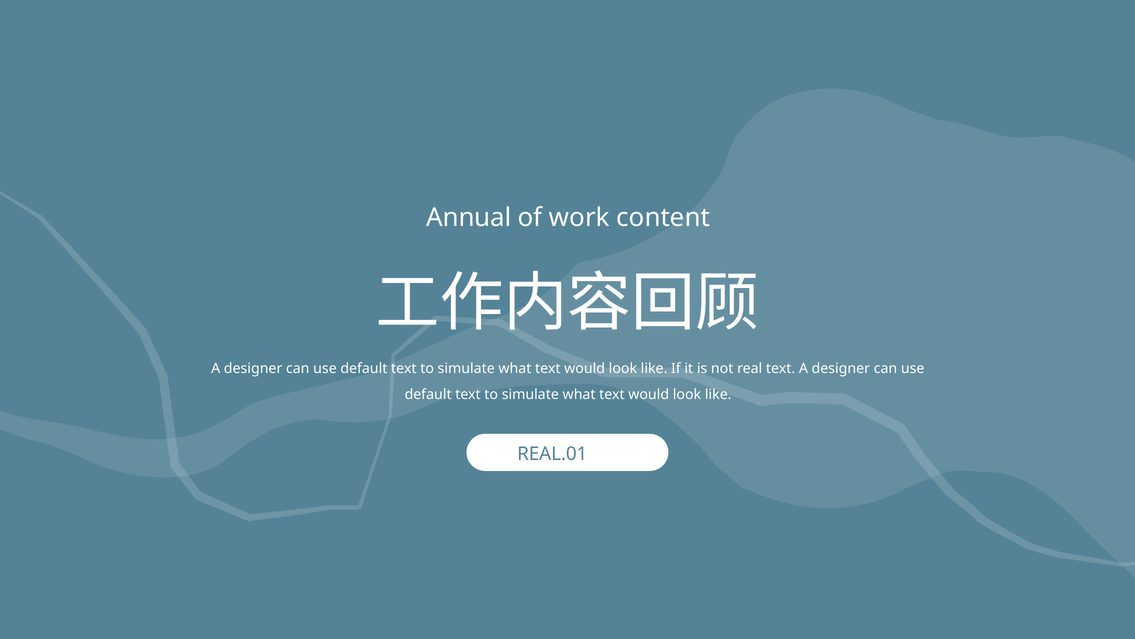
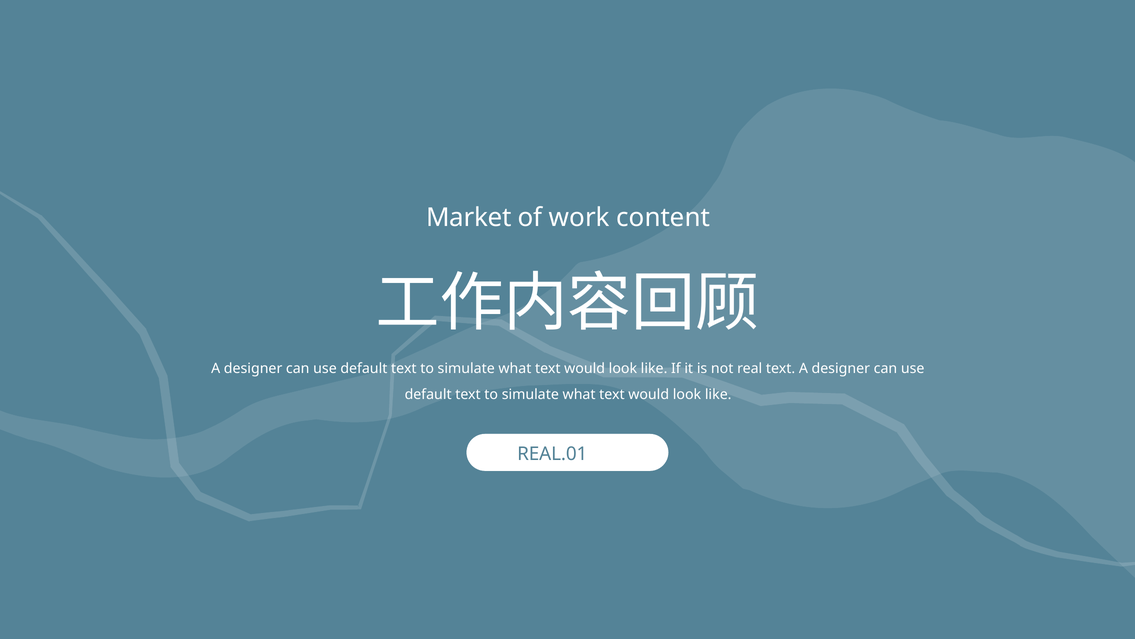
Annual: Annual -> Market
